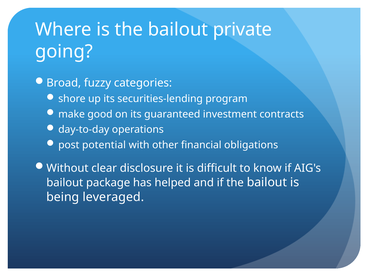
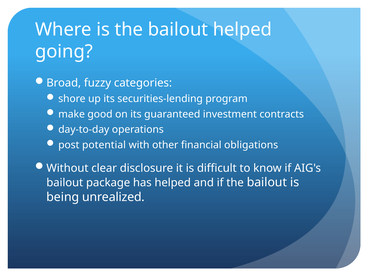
bailout private: private -> helped
leveraged: leveraged -> unrealized
